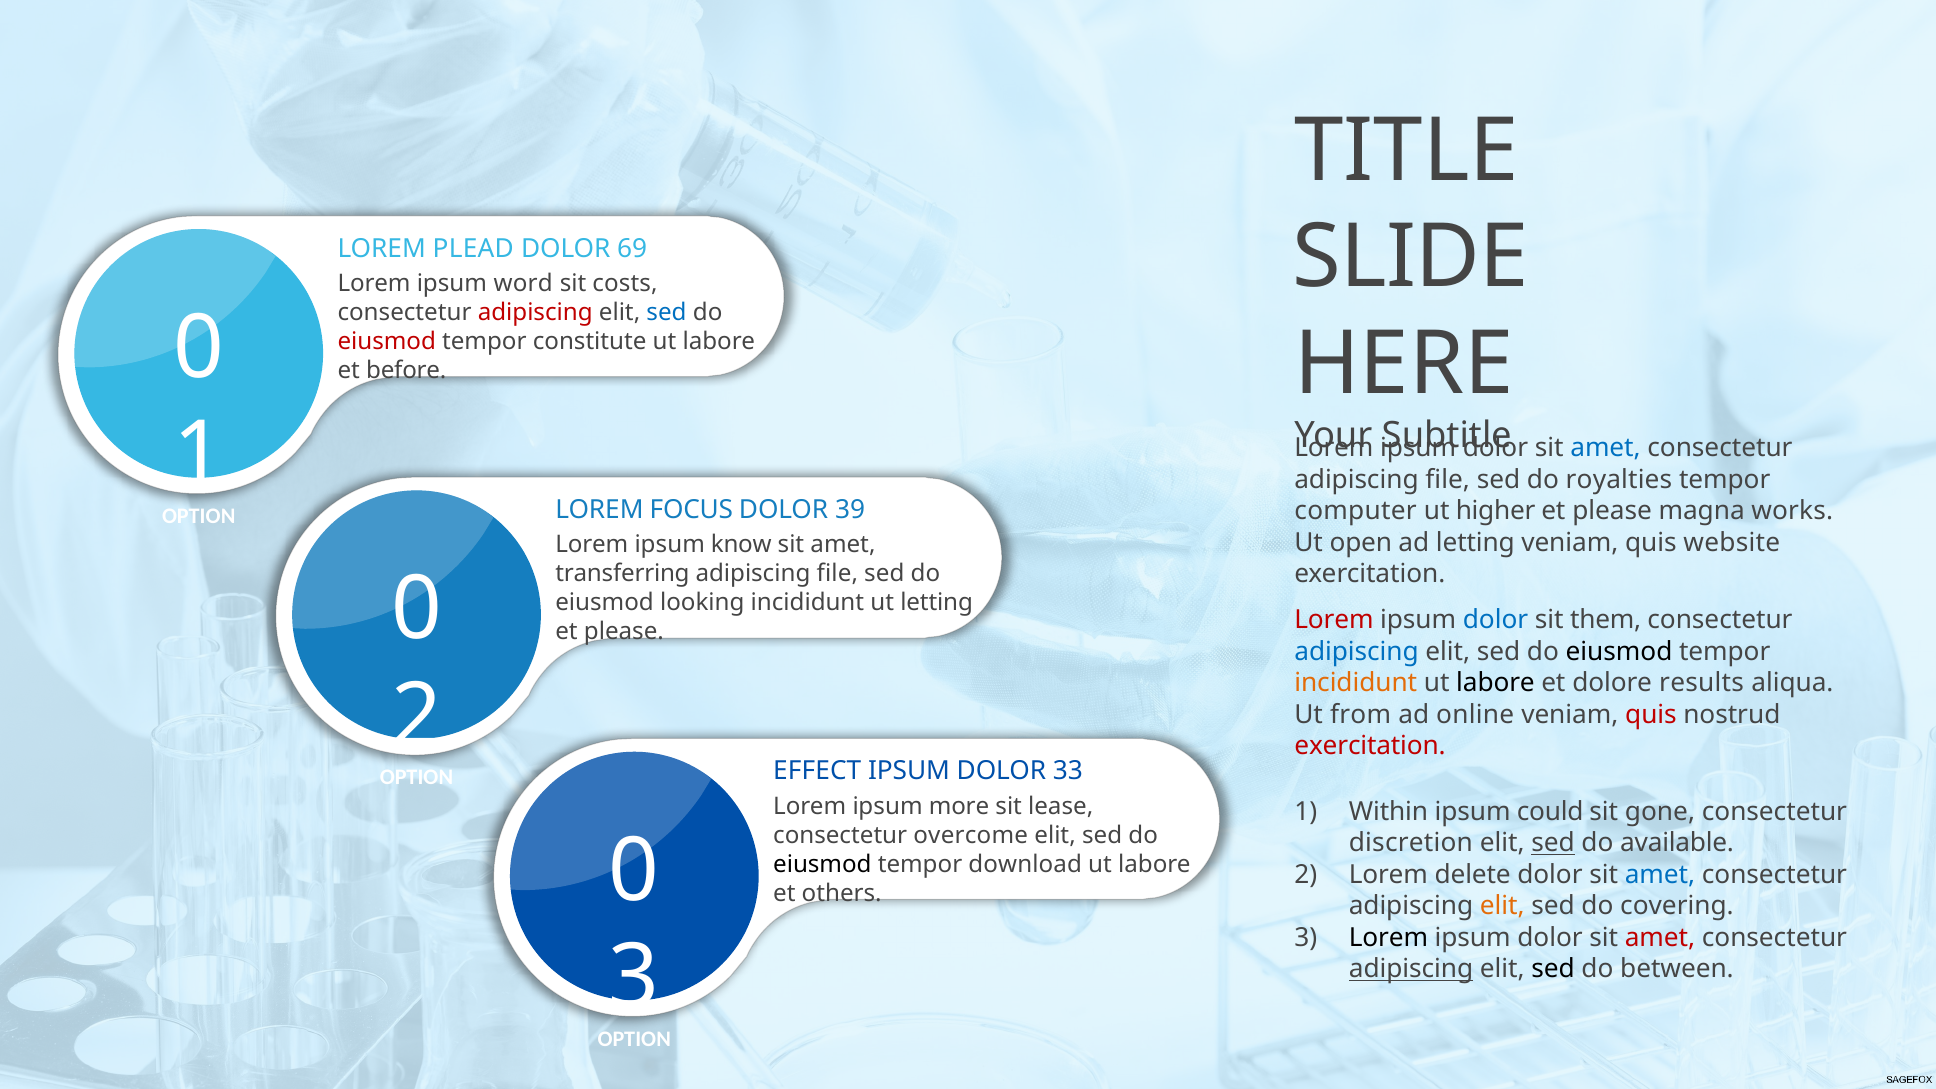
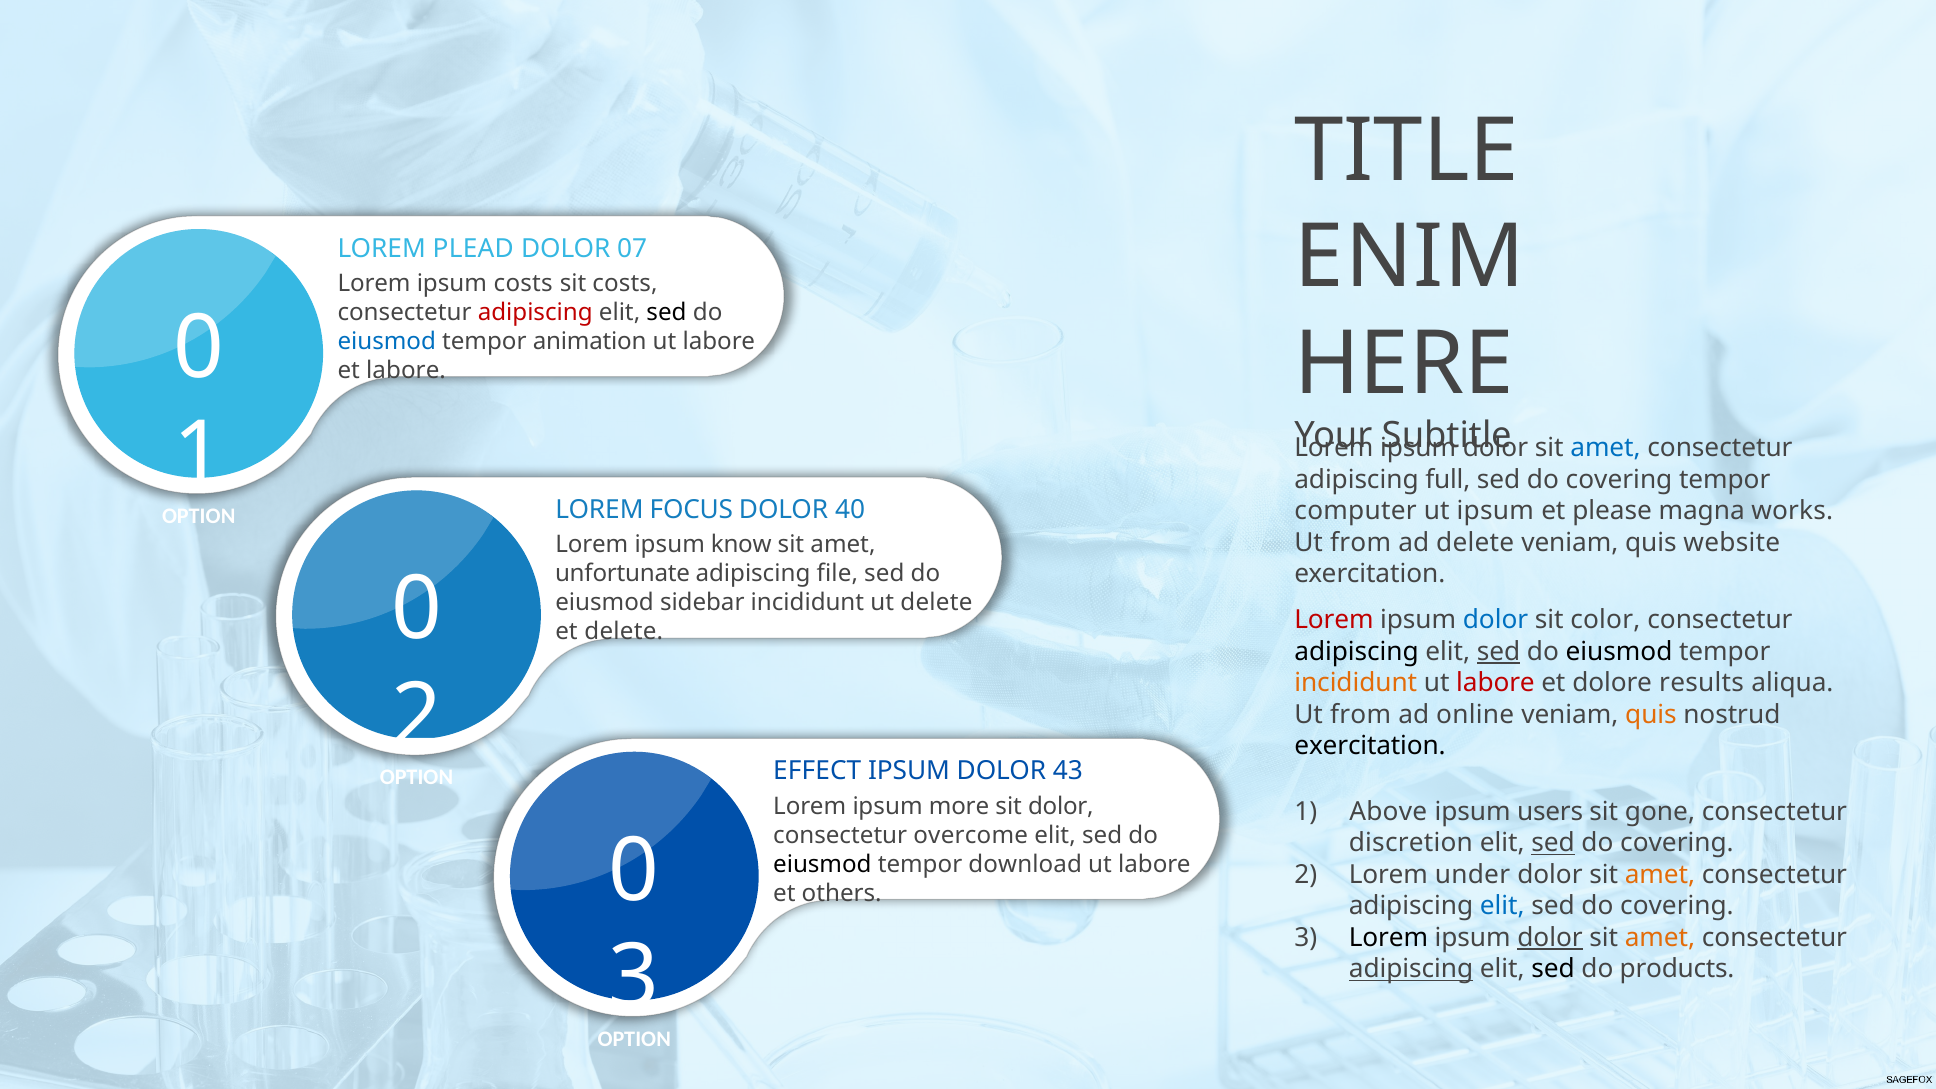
SLIDE: SLIDE -> ENIM
69: 69 -> 07
ipsum word: word -> costs
sed at (667, 312) colour: blue -> black
eiusmod at (387, 342) colour: red -> blue
constitute: constitute -> animation
et before: before -> labore
file at (1448, 480): file -> full
royalties at (1619, 480): royalties -> covering
ut higher: higher -> ipsum
39: 39 -> 40
open at (1361, 543): open -> from
ad letting: letting -> delete
transferring: transferring -> unfortunate
looking: looking -> sidebar
ut letting: letting -> delete
them: them -> color
please at (624, 632): please -> delete
adipiscing at (1357, 652) colour: blue -> black
sed at (1499, 652) underline: none -> present
labore at (1496, 683) colour: black -> red
quis at (1651, 715) colour: red -> orange
exercitation at (1370, 746) colour: red -> black
33: 33 -> 43
sit lease: lease -> dolor
Within: Within -> Above
could: could -> users
available at (1677, 843): available -> covering
delete: delete -> under
amet at (1660, 875) colour: blue -> orange
elit at (1502, 906) colour: orange -> blue
dolor at (1550, 938) underline: none -> present
amet at (1660, 938) colour: red -> orange
between: between -> products
